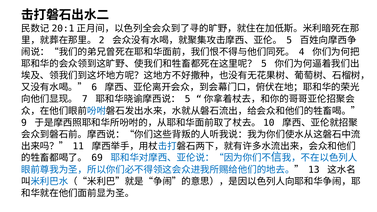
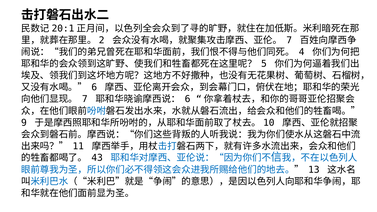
5 at (289, 40): 5 -> 7
5 at (188, 99): 5 -> 6
69: 69 -> 43
